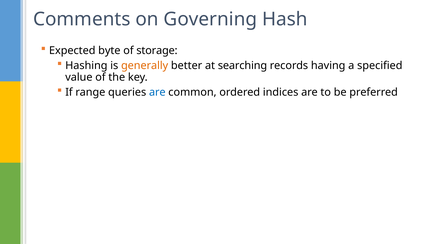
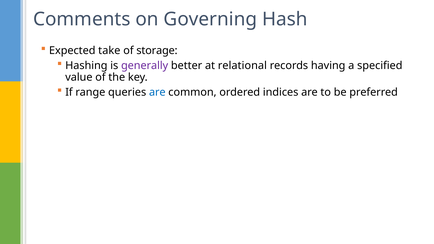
byte: byte -> take
generally colour: orange -> purple
searching: searching -> relational
